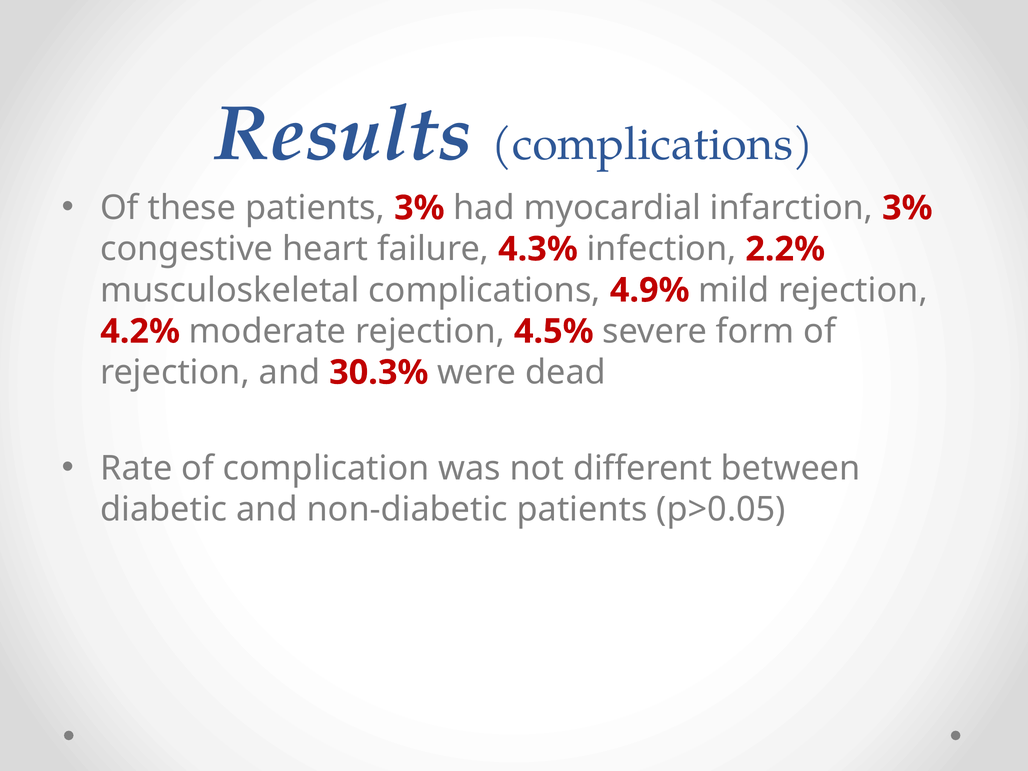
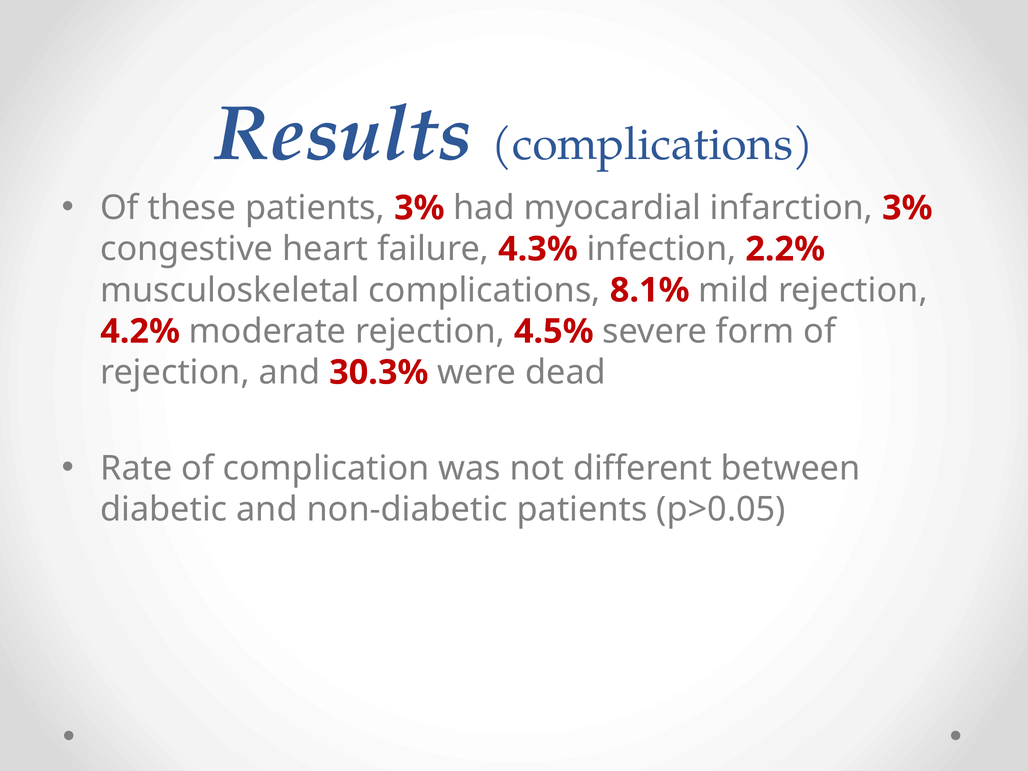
4.9%: 4.9% -> 8.1%
